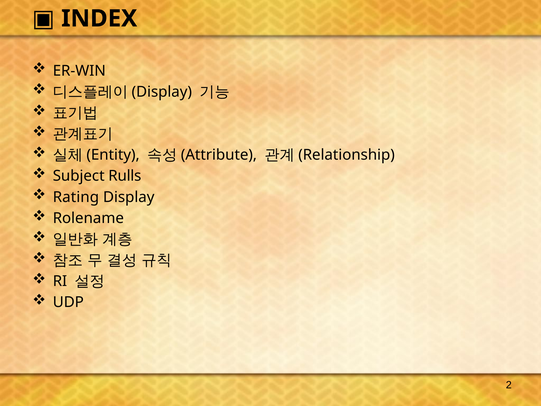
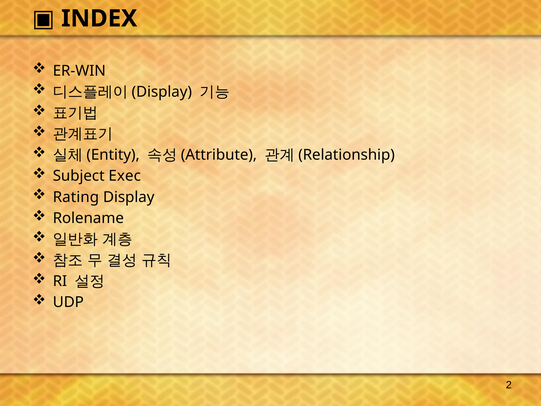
Rulls: Rulls -> Exec
